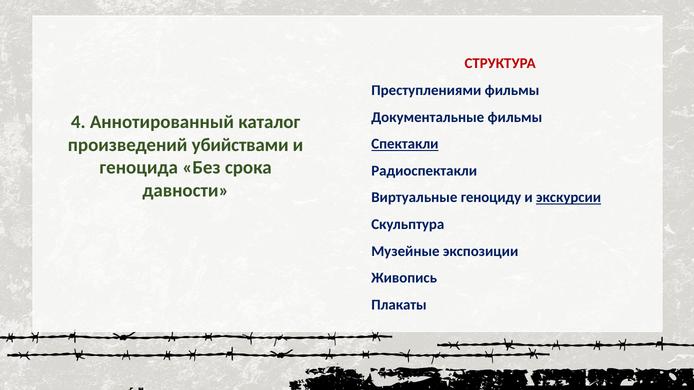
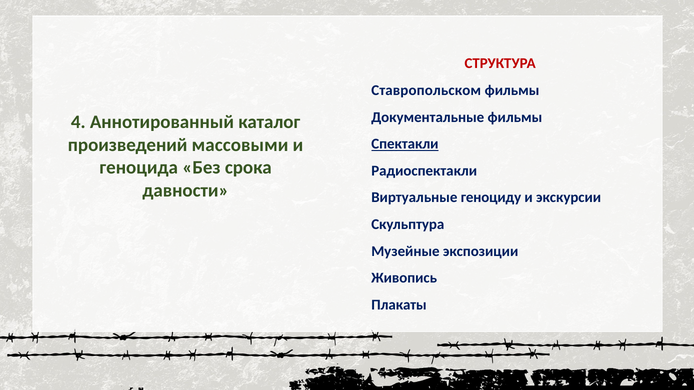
Преступлениями: Преступлениями -> Ставропольском
убийствами: убийствами -> массовыми
экскурсии underline: present -> none
